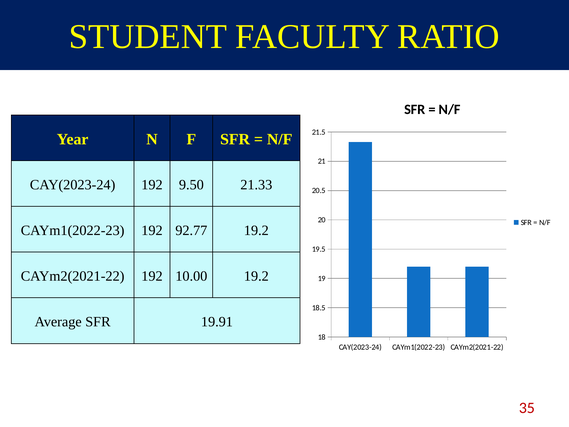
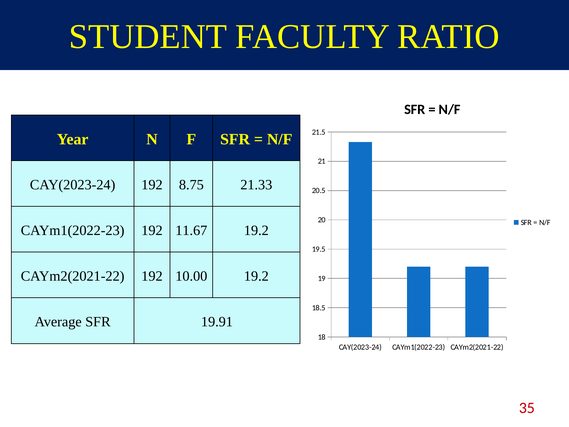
9.50: 9.50 -> 8.75
92.77: 92.77 -> 11.67
